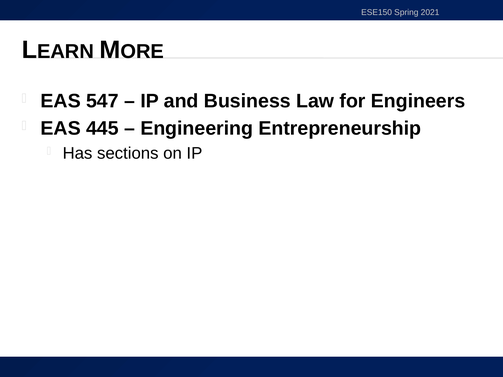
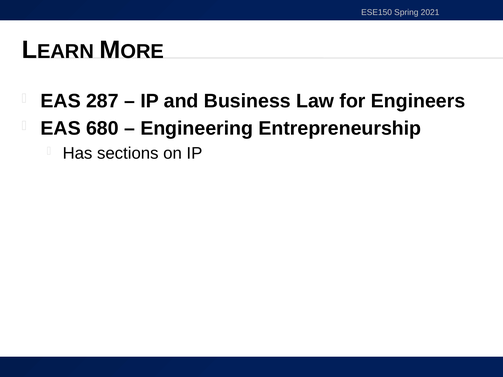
547: 547 -> 287
445: 445 -> 680
